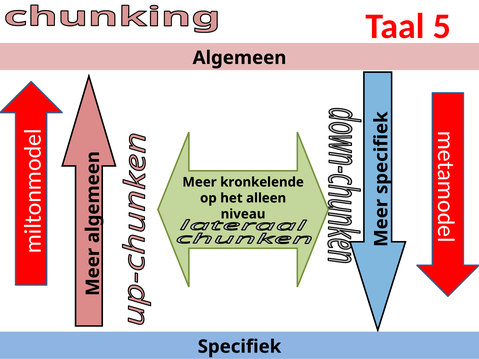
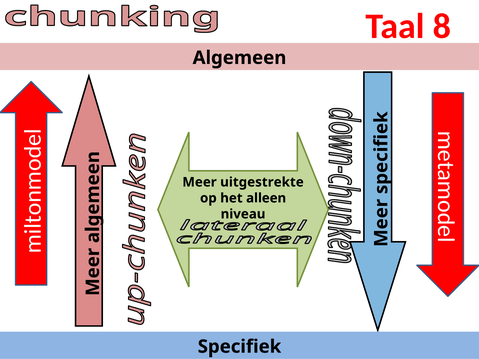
5: 5 -> 8
kronkelende: kronkelende -> uitgestrekte
